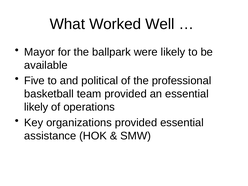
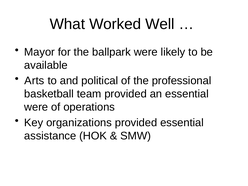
Five: Five -> Arts
likely at (36, 107): likely -> were
